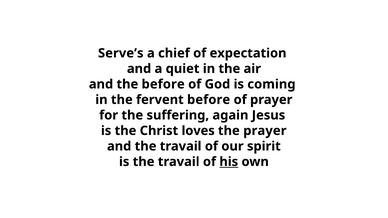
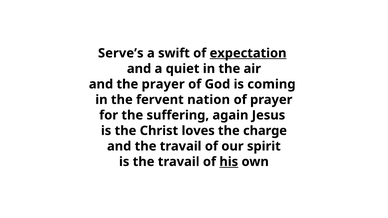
chief: chief -> swift
expectation underline: none -> present
the before: before -> prayer
fervent before: before -> nation
the prayer: prayer -> charge
